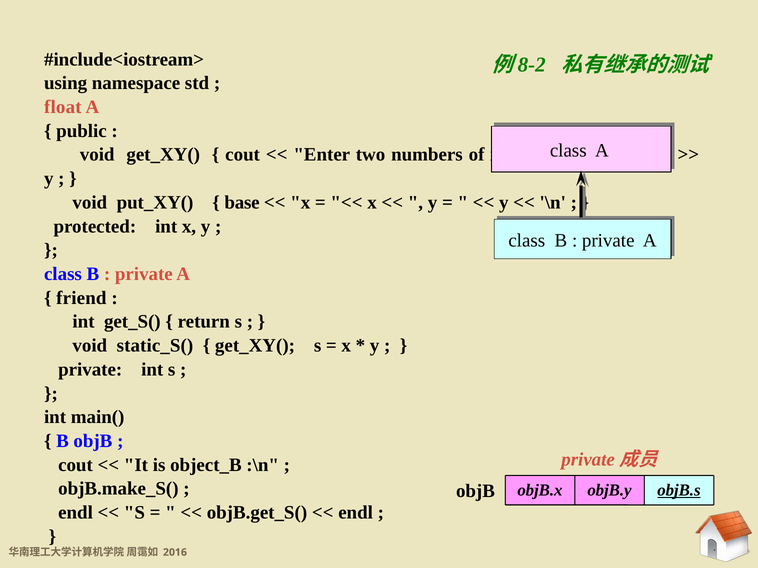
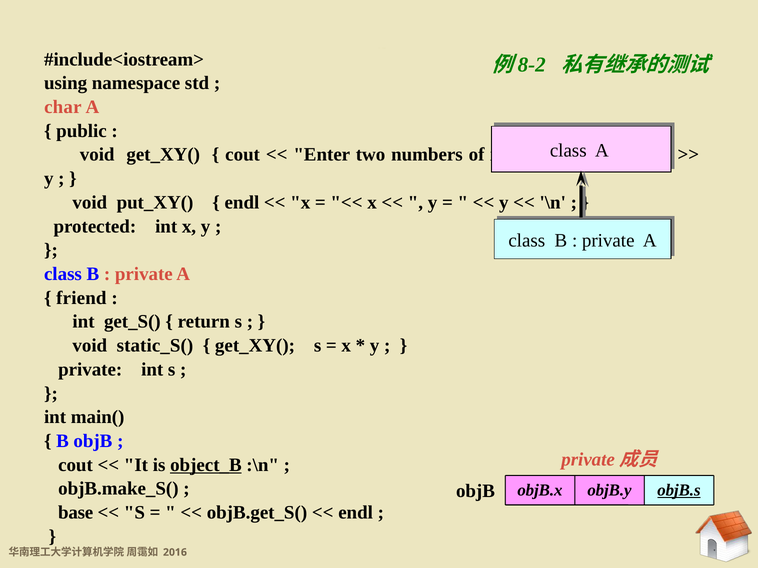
float: float -> char
base at (242, 203): base -> endl
object_B underline: none -> present
endl at (76, 513): endl -> base
